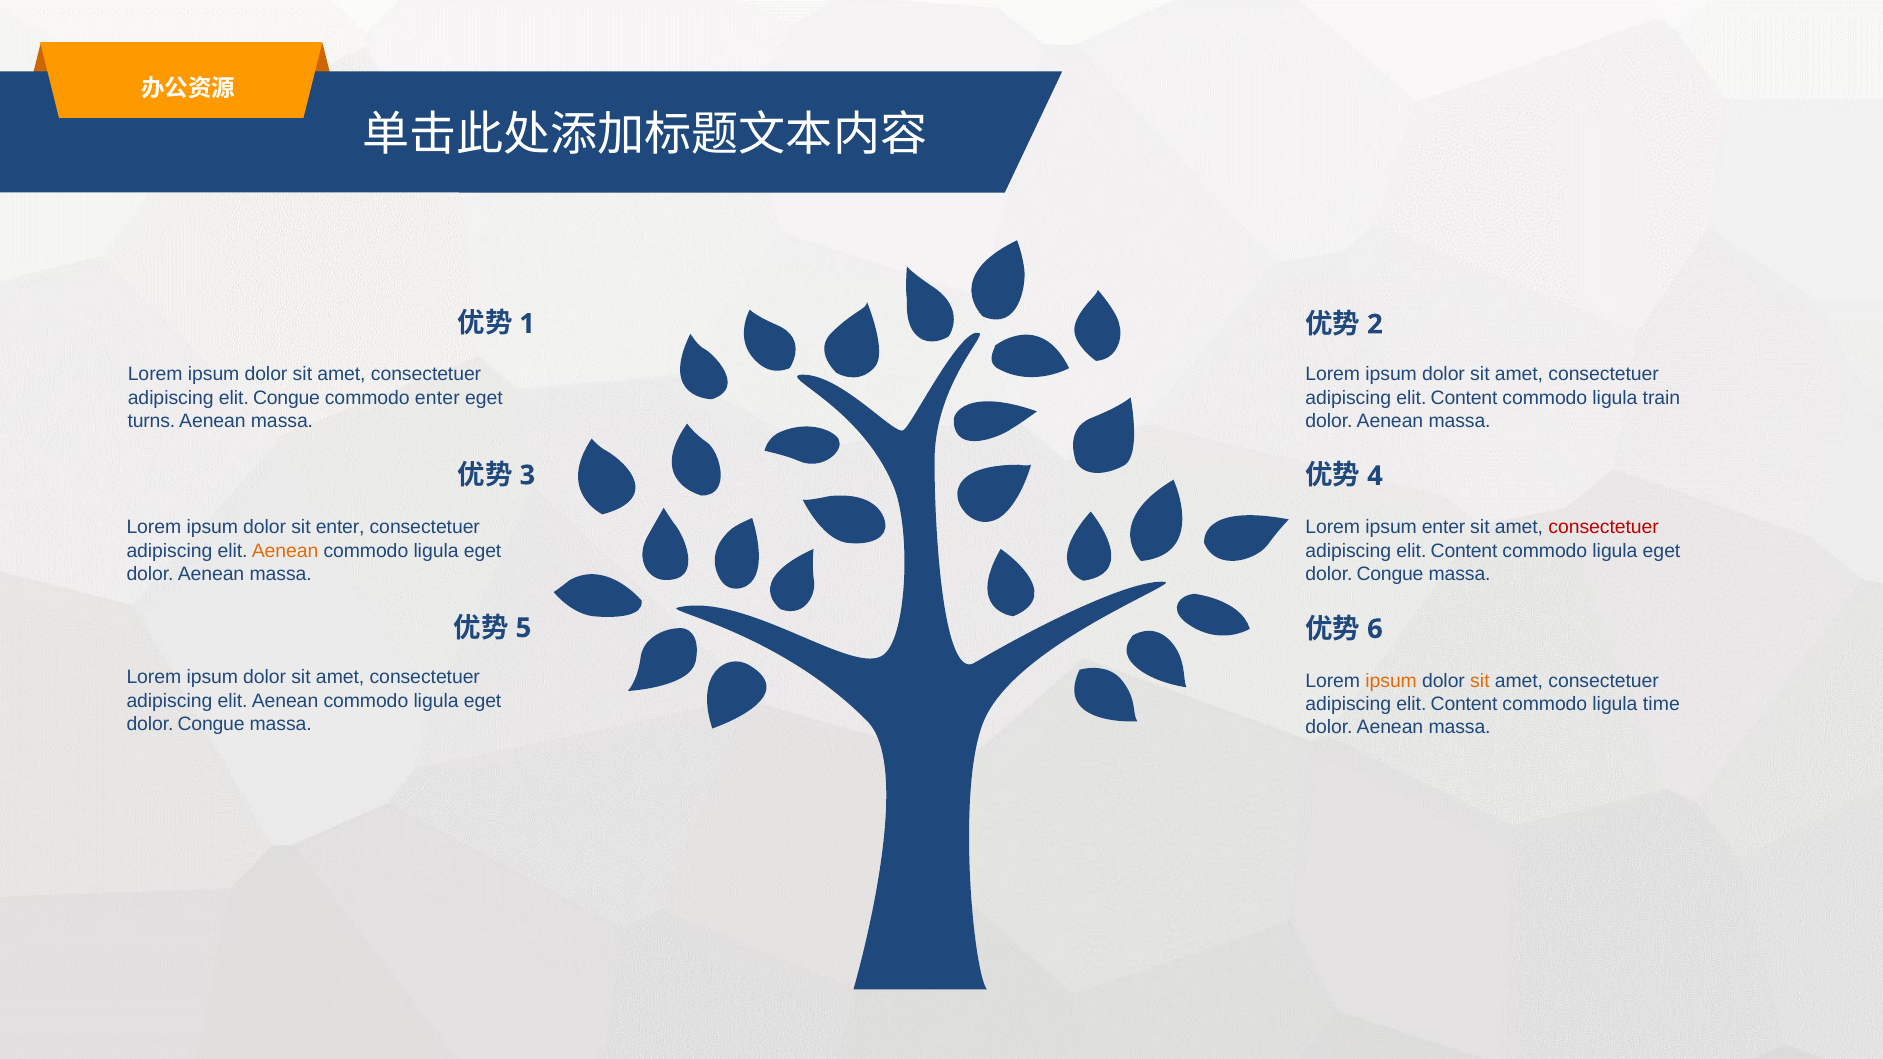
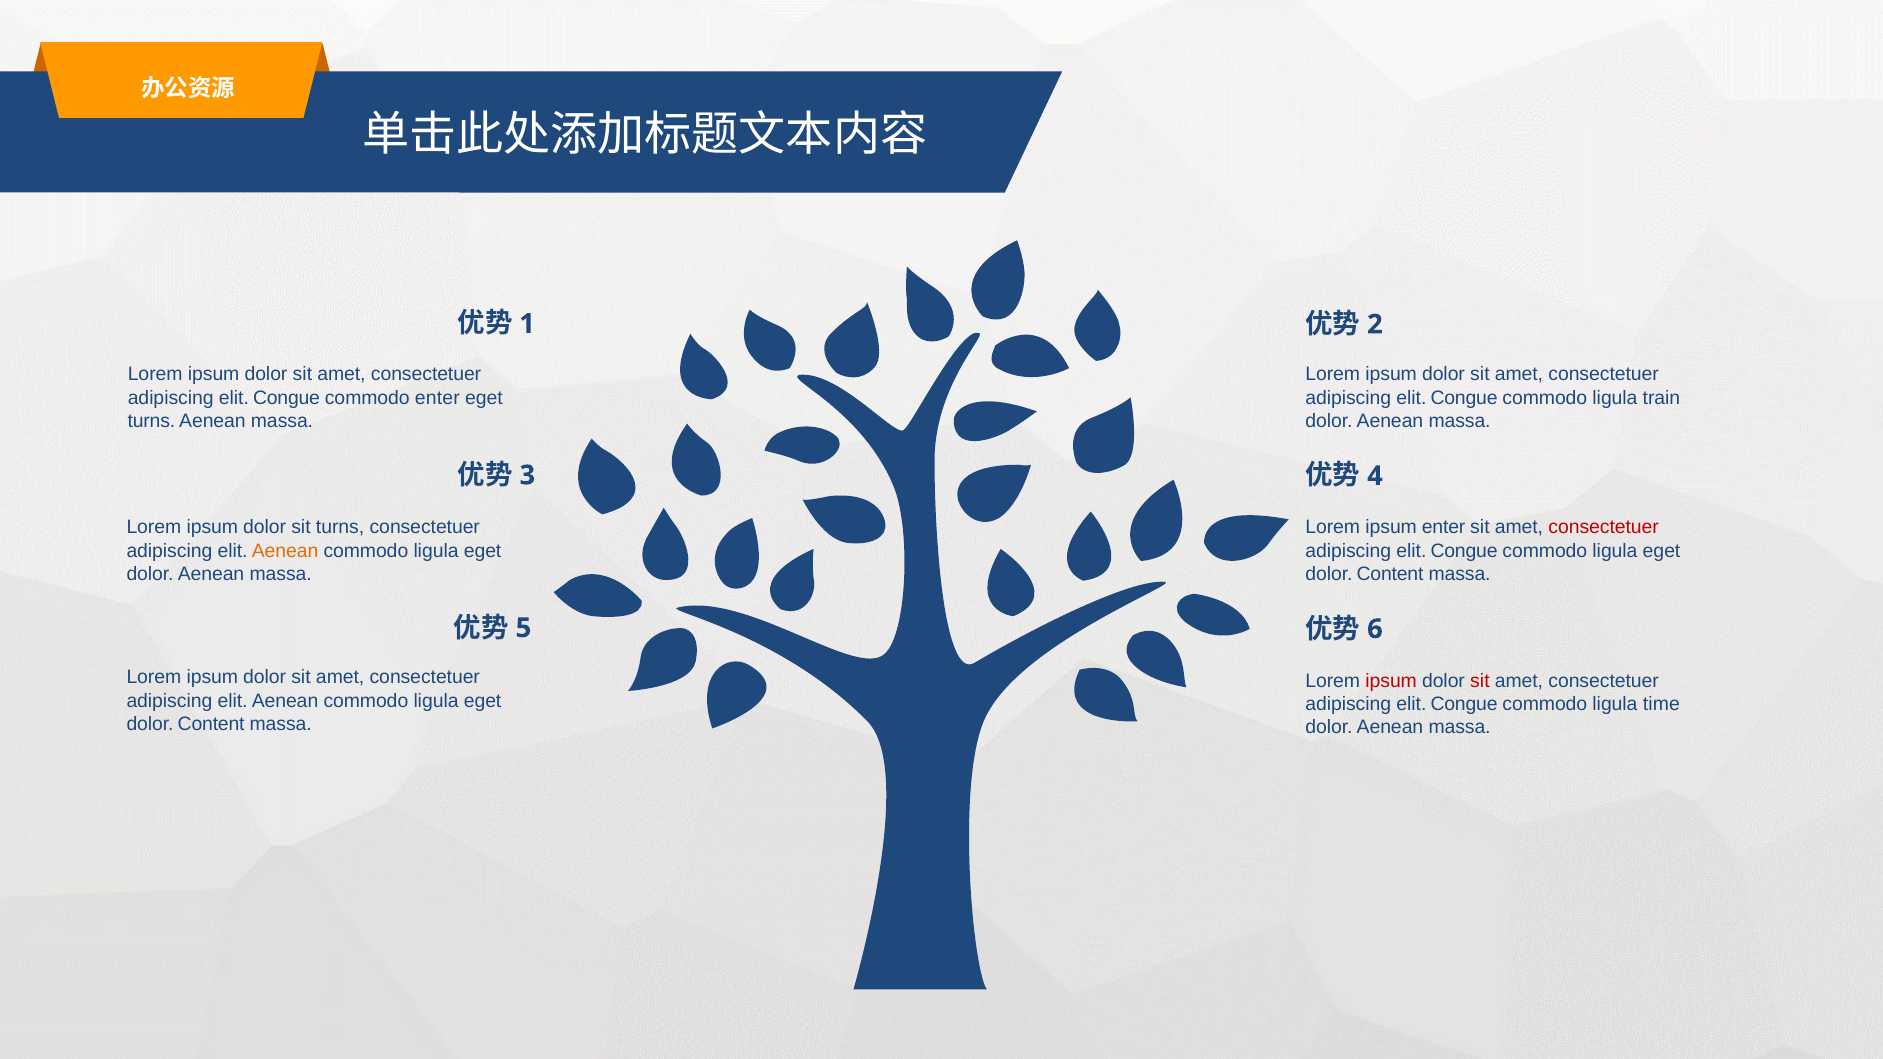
Content at (1464, 398): Content -> Congue
sit enter: enter -> turns
Content at (1464, 551): Content -> Congue
Congue at (1390, 574): Congue -> Content
ipsum at (1391, 681) colour: orange -> red
sit at (1480, 681) colour: orange -> red
Content at (1464, 704): Content -> Congue
Congue at (211, 724): Congue -> Content
